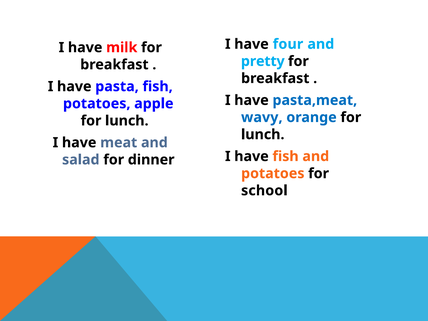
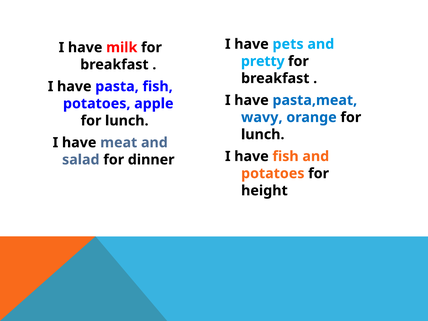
four: four -> pets
school: school -> height
